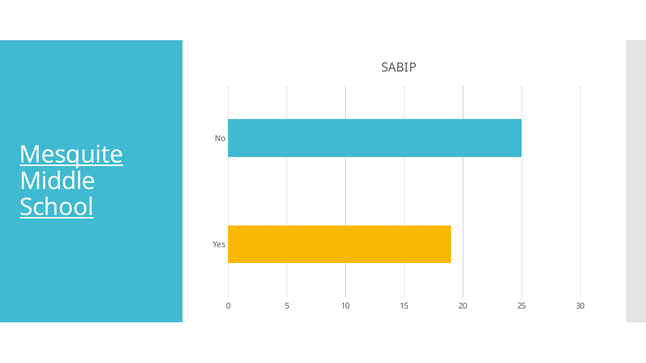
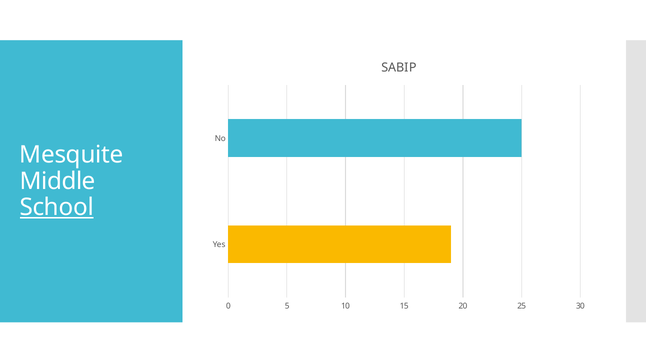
Mesquite underline: present -> none
